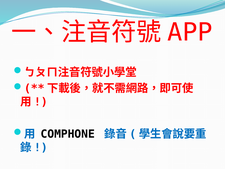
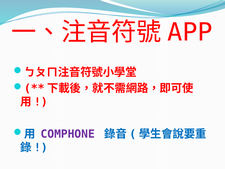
COMPHONE colour: black -> purple
